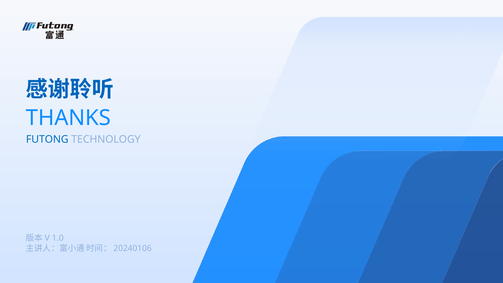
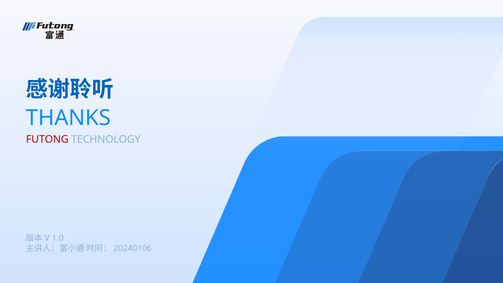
FUTONG colour: blue -> red
